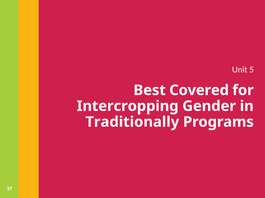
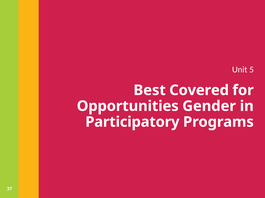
Intercropping: Intercropping -> Opportunities
Traditionally: Traditionally -> Participatory
